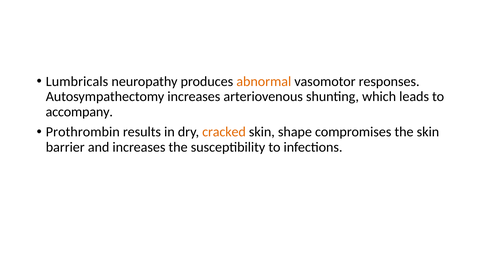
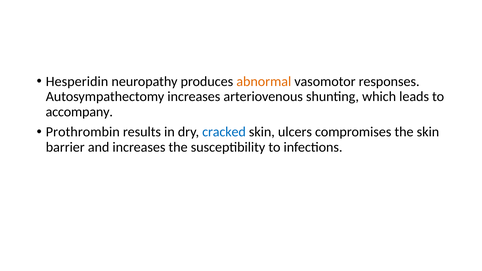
Lumbricals: Lumbricals -> Hesperidin
cracked colour: orange -> blue
shape: shape -> ulcers
